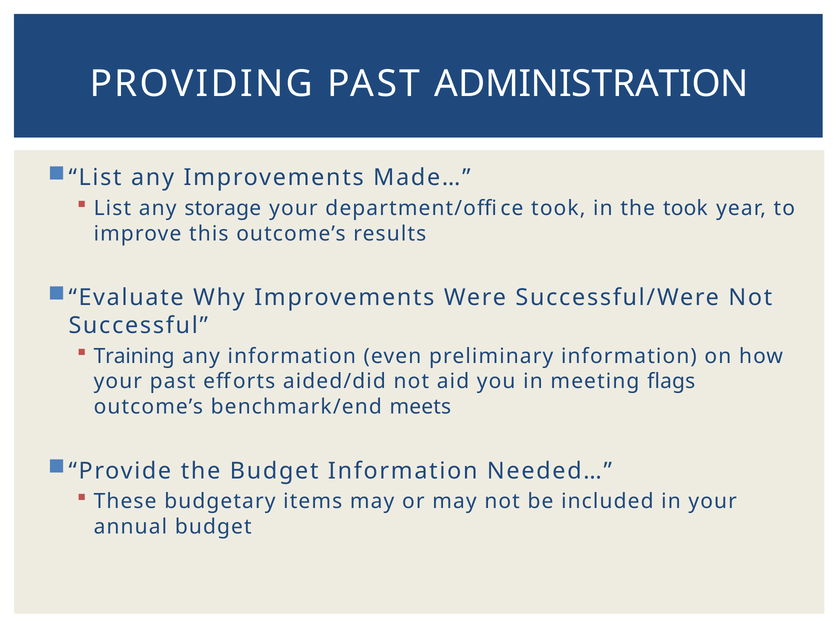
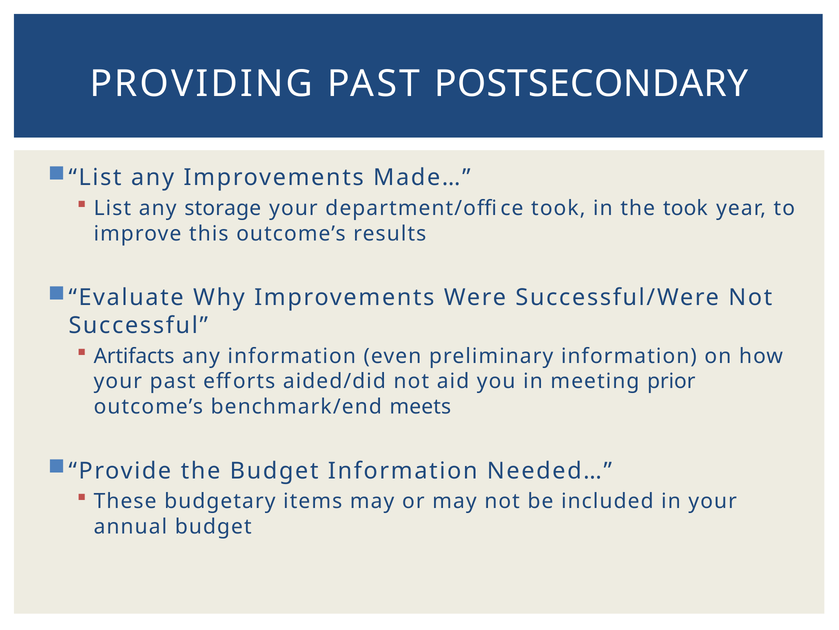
ADMINISTRATION: ADMINISTRATION -> POSTSECONDARY
Training: Training -> Artifacts
flags: flags -> prior
